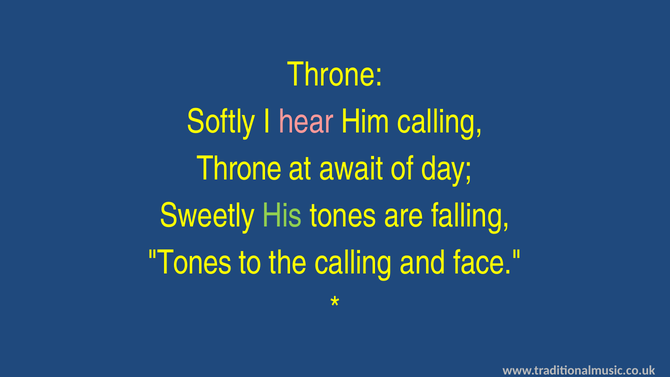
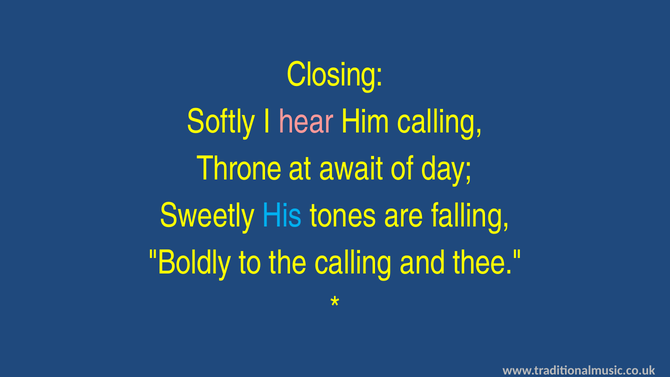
Throne at (335, 75): Throne -> Closing
His colour: light green -> light blue
Tones at (190, 262): Tones -> Boldly
face: face -> thee
